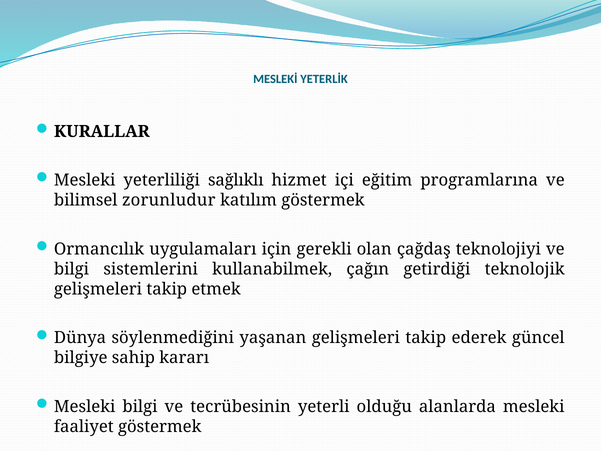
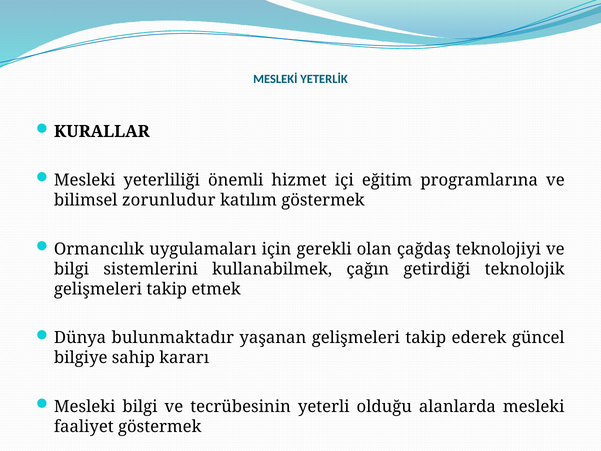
sağlıklı: sağlıklı -> önemli
söylenmediğini: söylenmediğini -> bulunmaktadır
